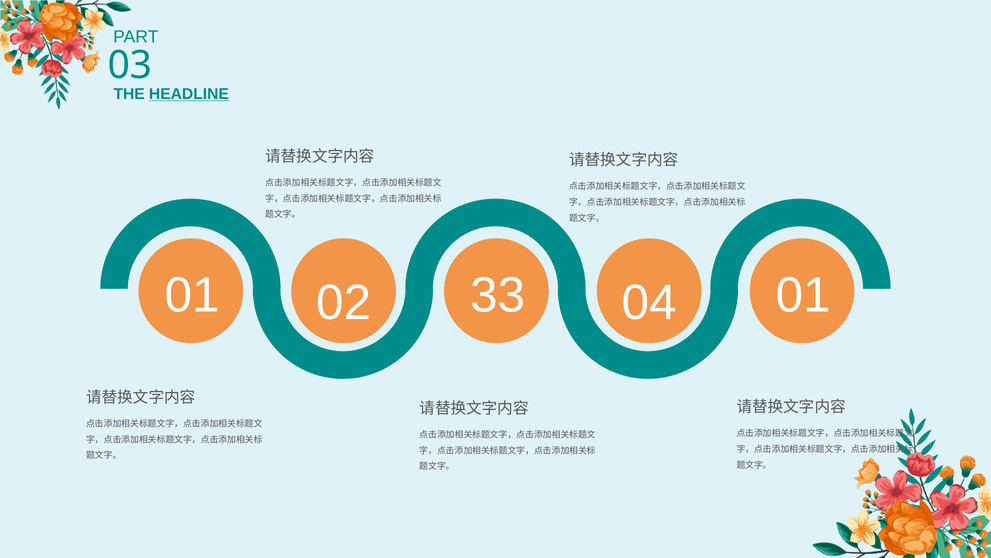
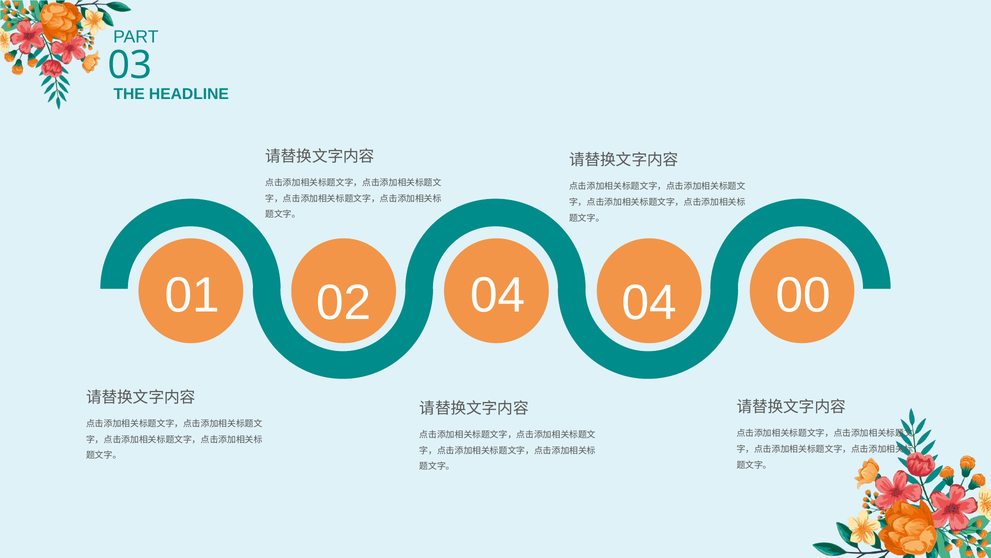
HEADLINE underline: present -> none
02 33: 33 -> 04
04 01: 01 -> 00
